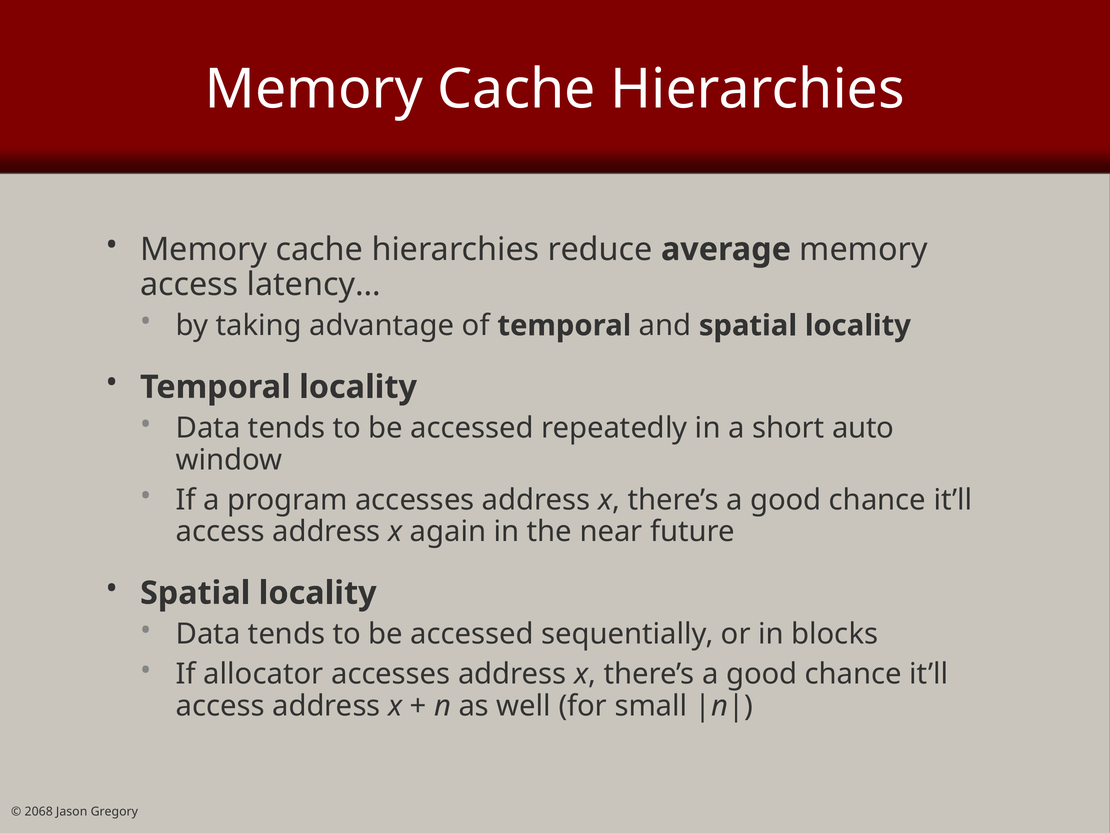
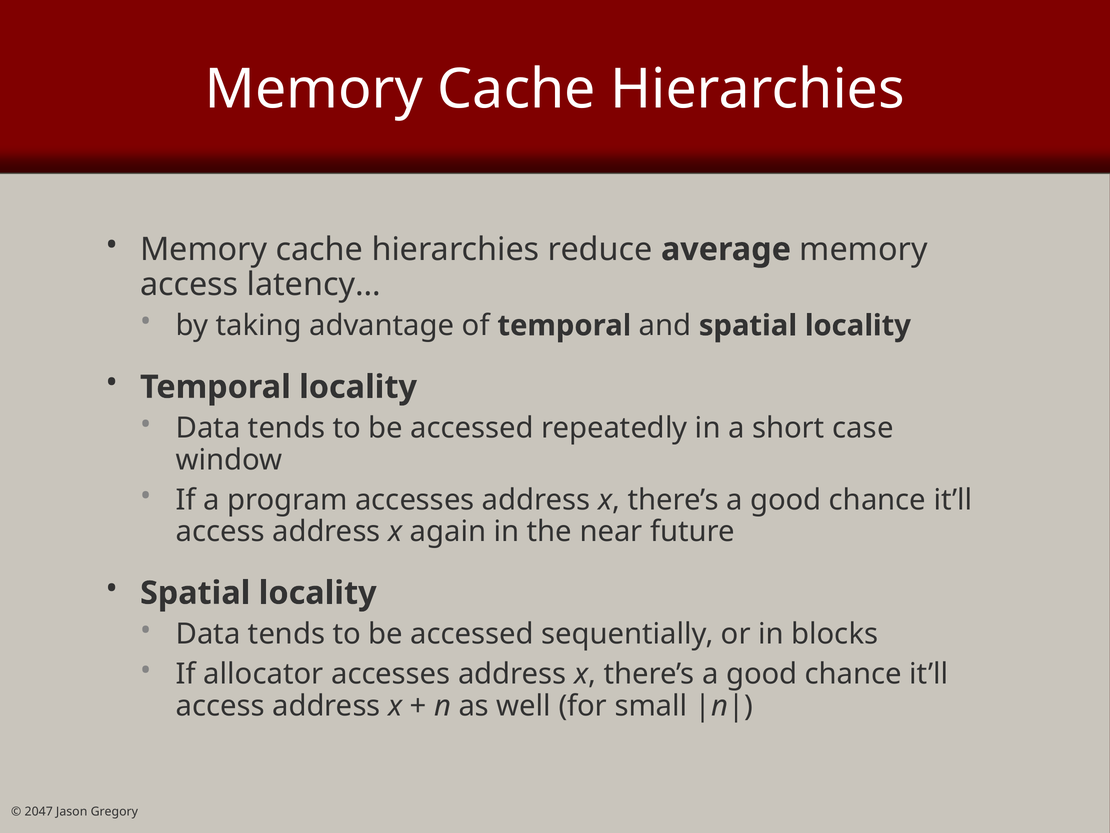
auto: auto -> case
2068: 2068 -> 2047
